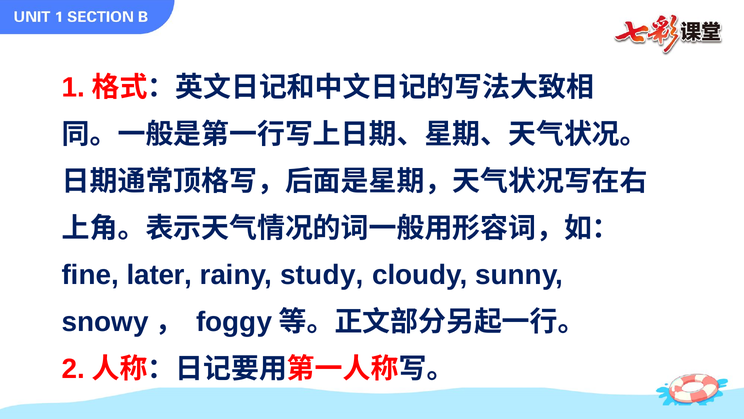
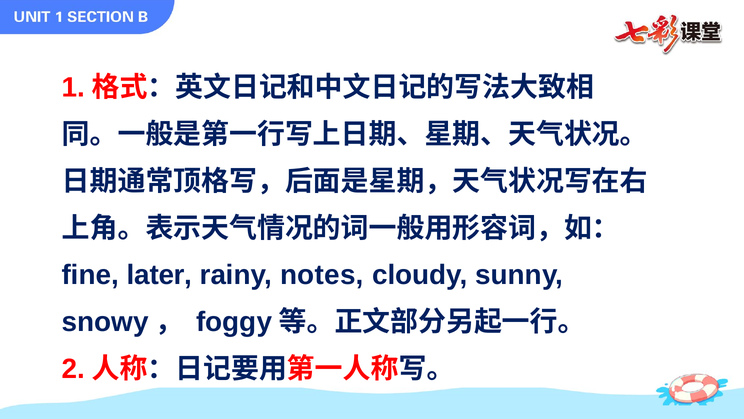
study: study -> notes
